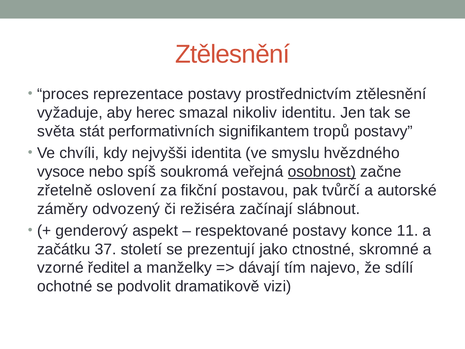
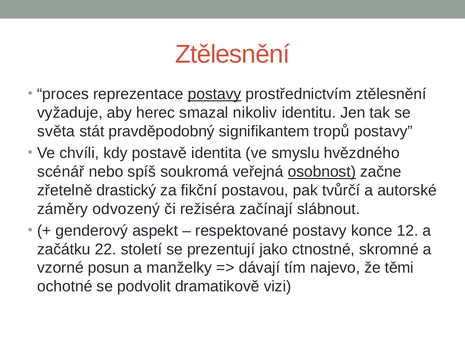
postavy at (215, 94) underline: none -> present
performativních: performativních -> pravděpodobný
nejvyšši: nejvyšši -> postavě
vysoce: vysoce -> scénář
oslovení: oslovení -> drastický
11: 11 -> 12
37: 37 -> 22
ředitel: ředitel -> posun
sdílí: sdílí -> těmi
